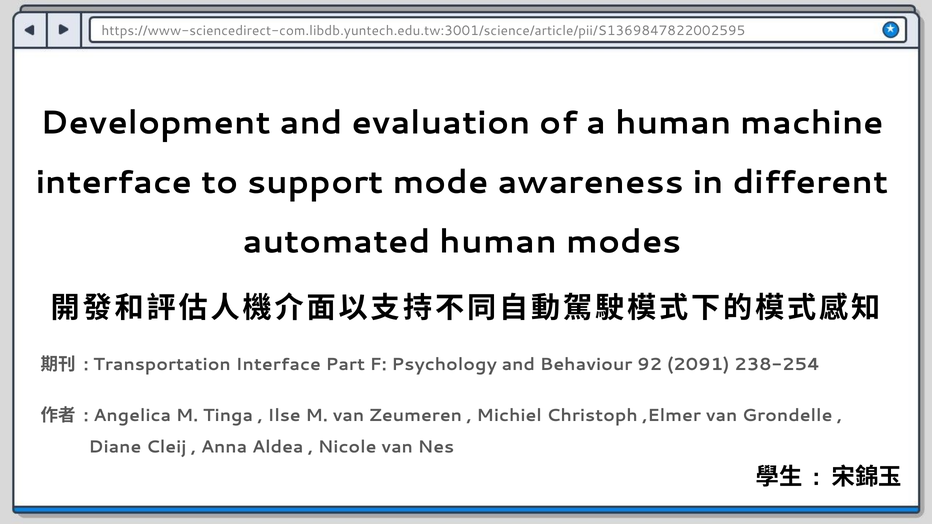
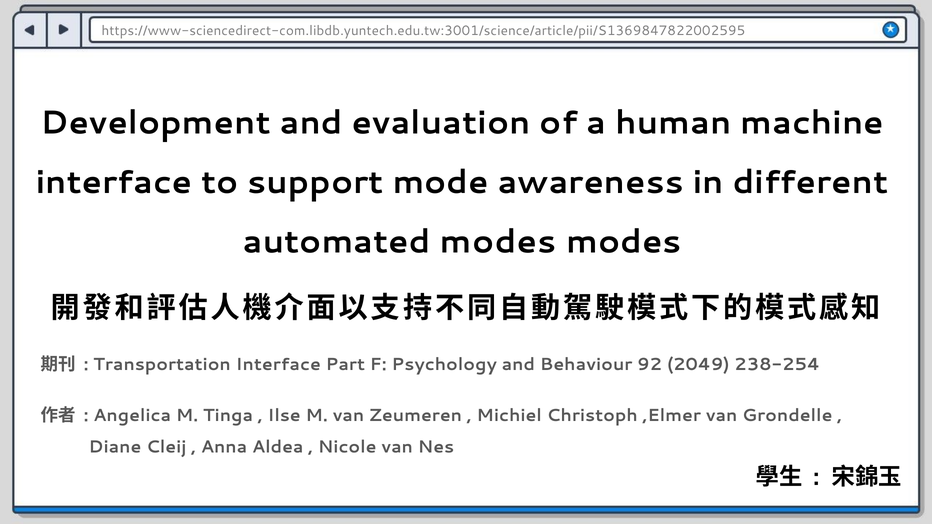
automated human: human -> modes
2091: 2091 -> 2049
